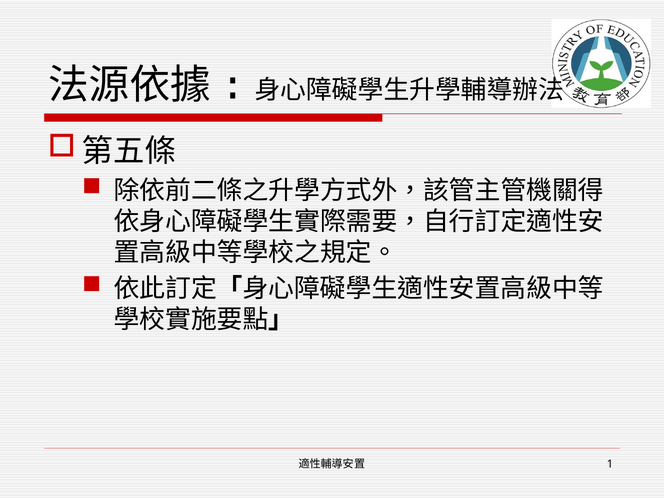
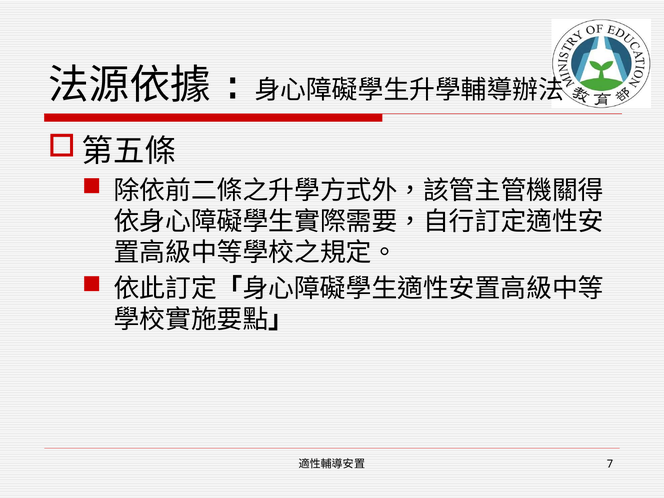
1: 1 -> 7
